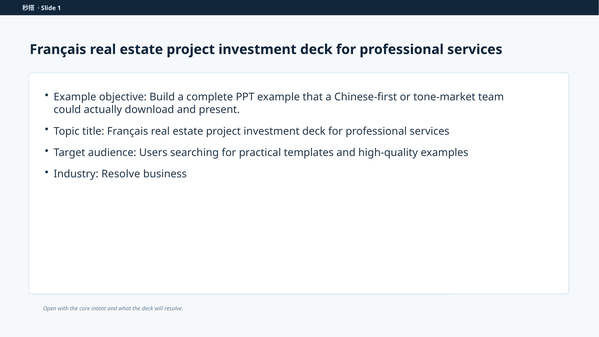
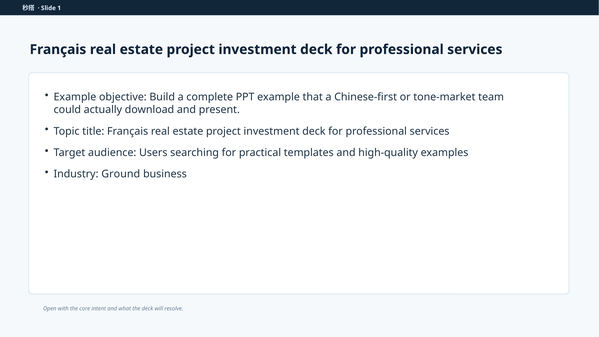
Industry Resolve: Resolve -> Ground
